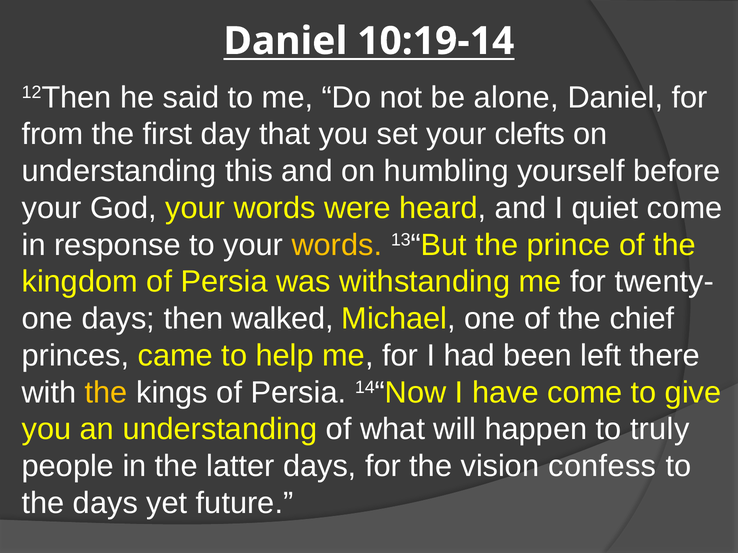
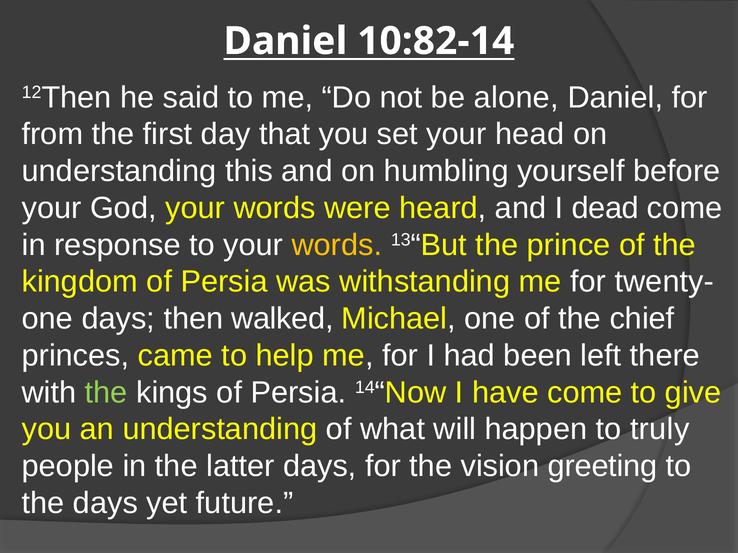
10:19-14: 10:19-14 -> 10:82-14
clefts: clefts -> head
quiet: quiet -> dead
the at (106, 393) colour: yellow -> light green
confess: confess -> greeting
